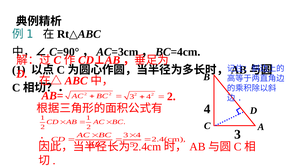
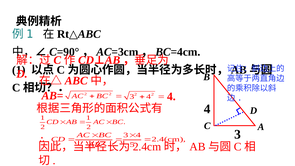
2 at (171, 96): 2 -> 4
